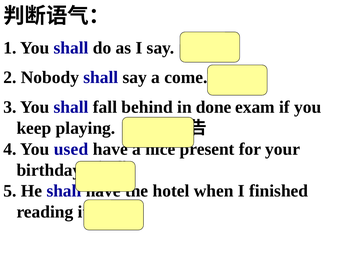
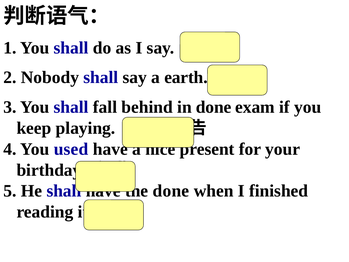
come: come -> earth
hotel at (171, 191): hotel -> done
